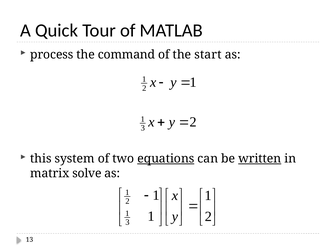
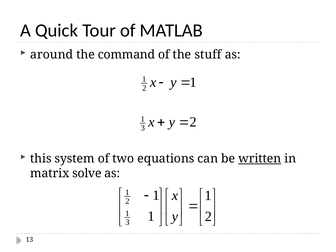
process: process -> around
start: start -> stuff
equations underline: present -> none
